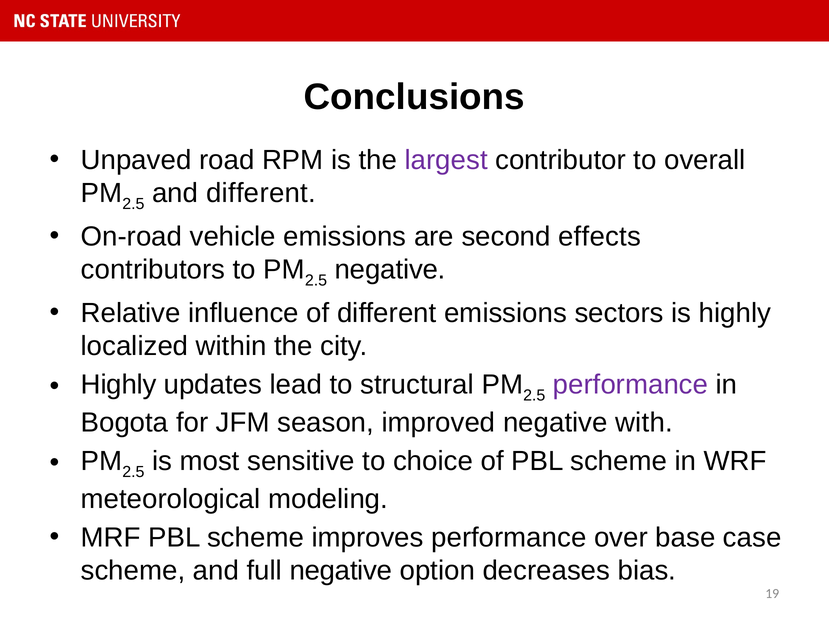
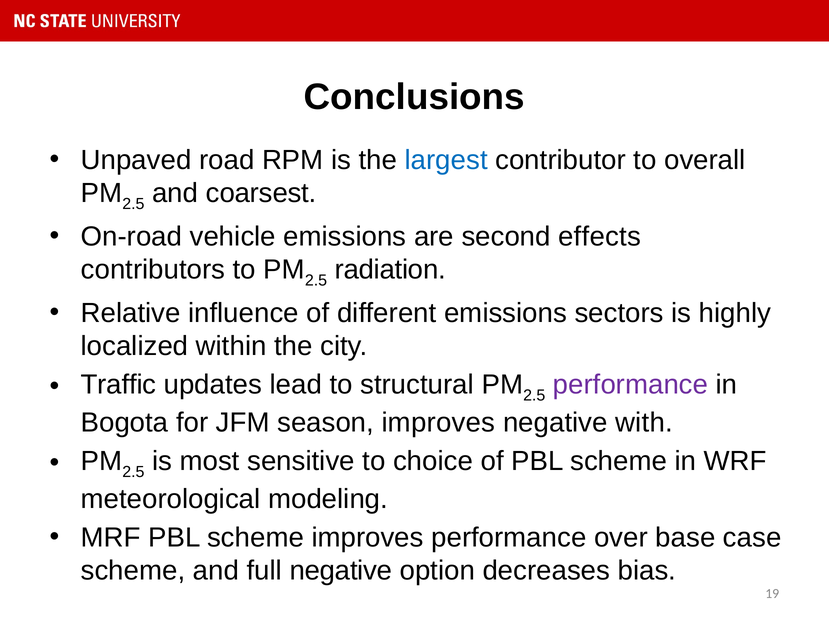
largest colour: purple -> blue
and different: different -> coarsest
negative at (390, 270): negative -> radiation
Highly at (119, 385): Highly -> Traffic
season improved: improved -> improves
